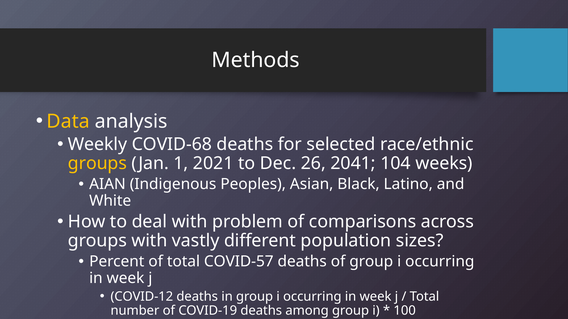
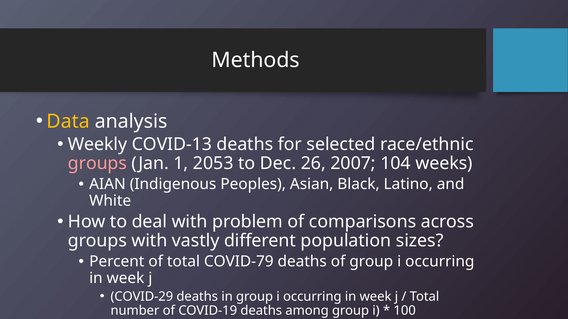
COVID-68: COVID-68 -> COVID-13
groups at (97, 164) colour: yellow -> pink
2021: 2021 -> 2053
2041: 2041 -> 2007
COVID-57: COVID-57 -> COVID-79
COVID-12: COVID-12 -> COVID-29
